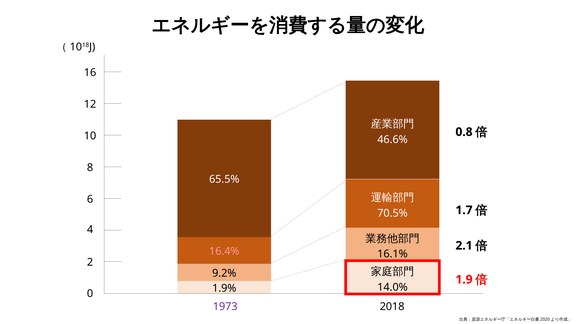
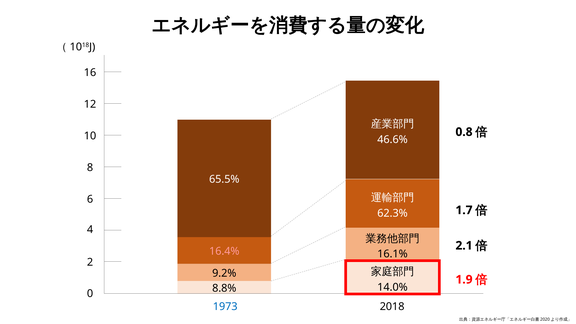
70.5%: 70.5% -> 62.3%
1.9%: 1.9% -> 8.8%
1973 colour: purple -> blue
